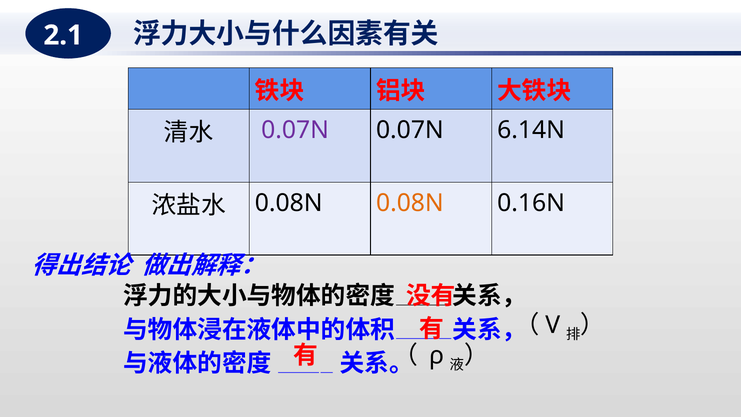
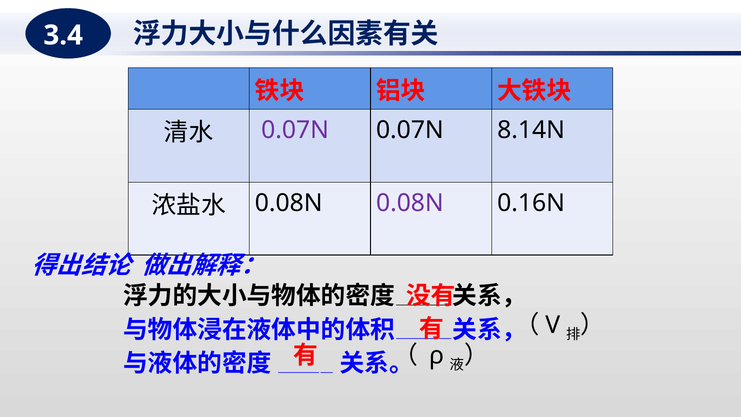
2.1: 2.1 -> 3.4
6.14N: 6.14N -> 8.14N
0.08N at (410, 203) colour: orange -> purple
